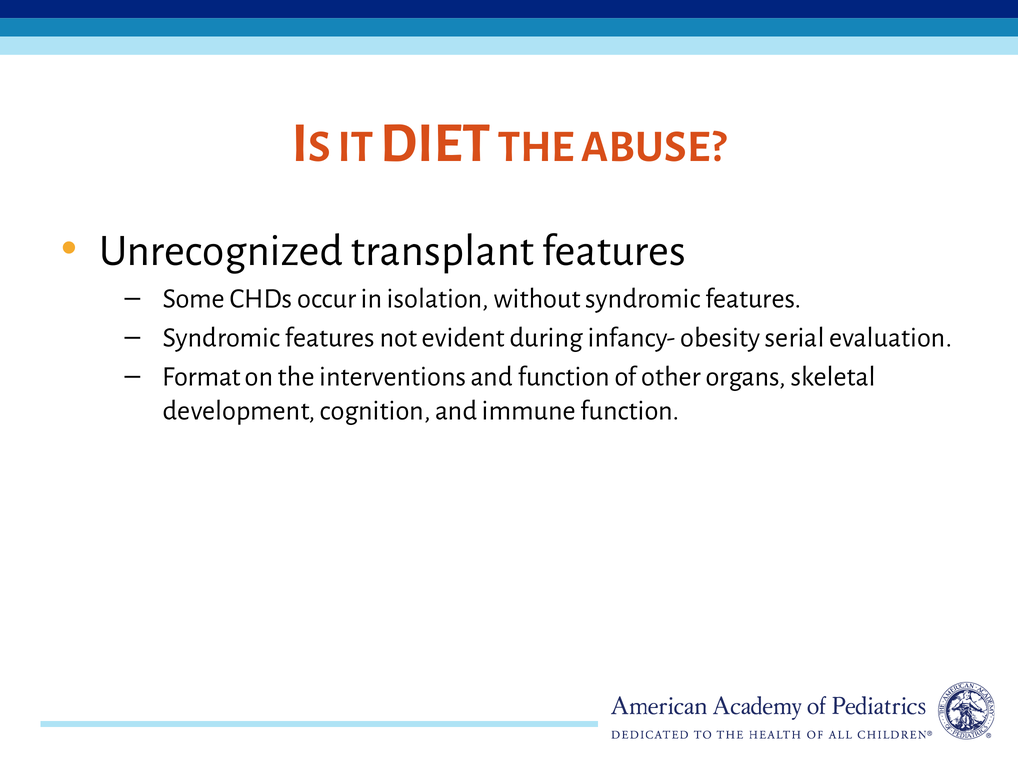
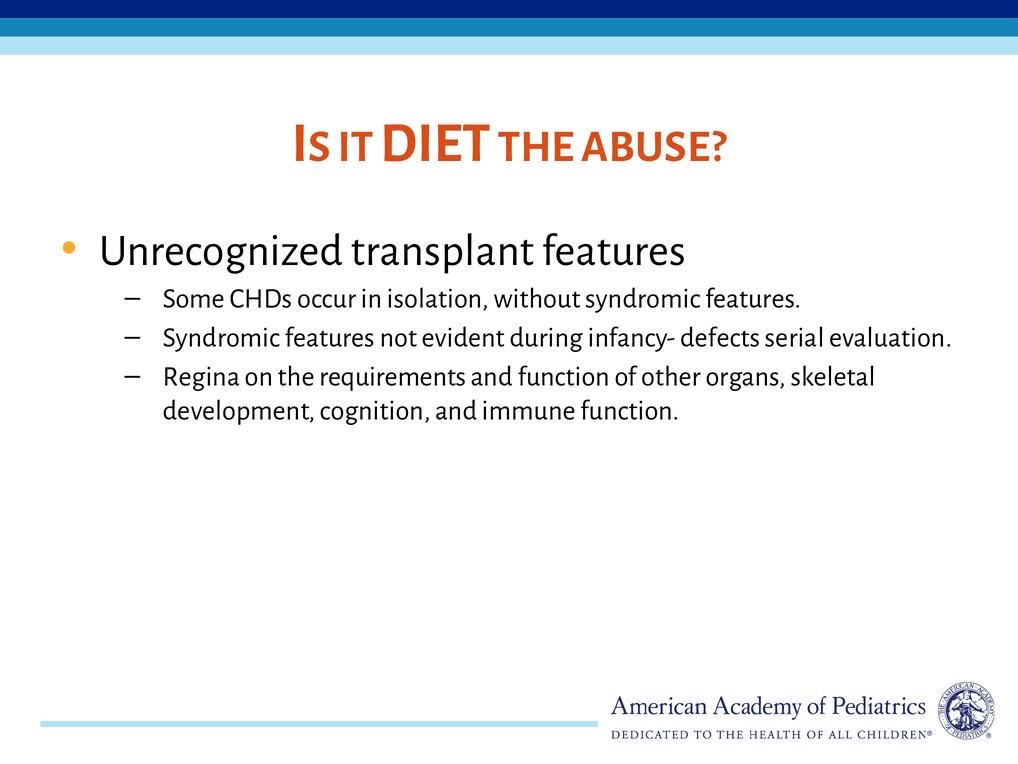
obesity: obesity -> defects
Format: Format -> Regina
interventions: interventions -> requirements
